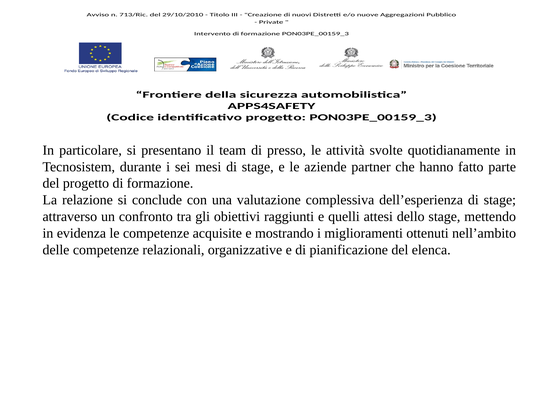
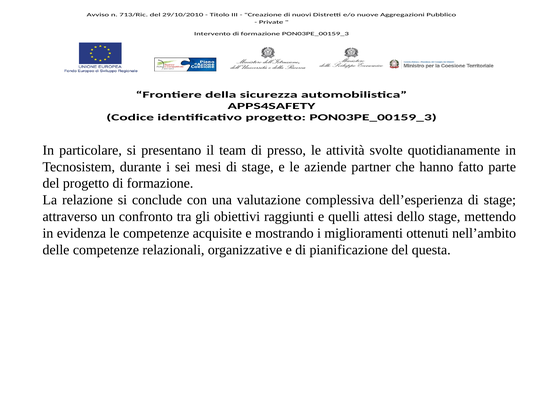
elenca: elenca -> questa
